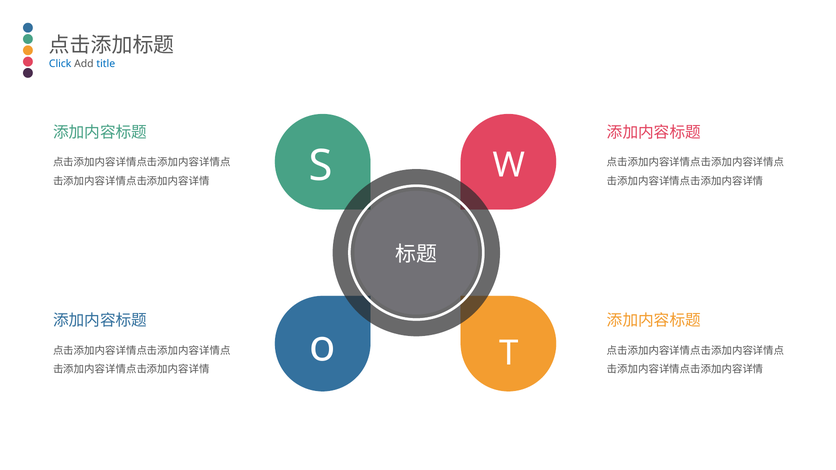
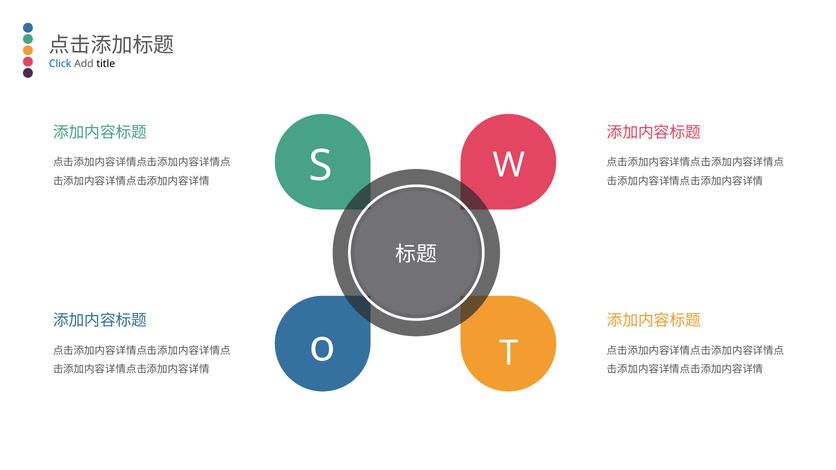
title colour: blue -> black
